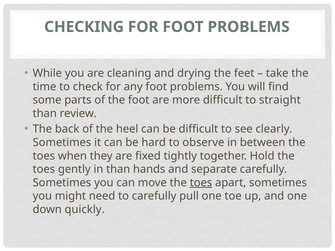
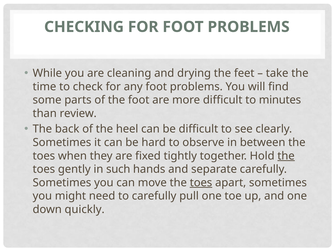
straight: straight -> minutes
the at (286, 156) underline: none -> present
in than: than -> such
